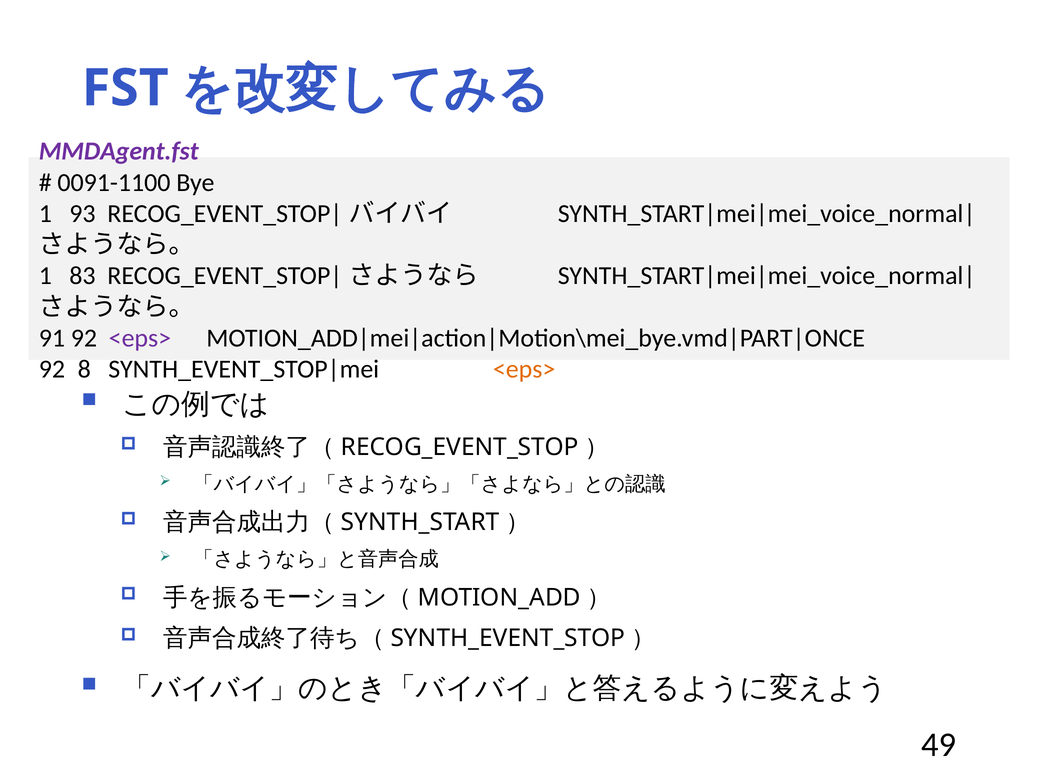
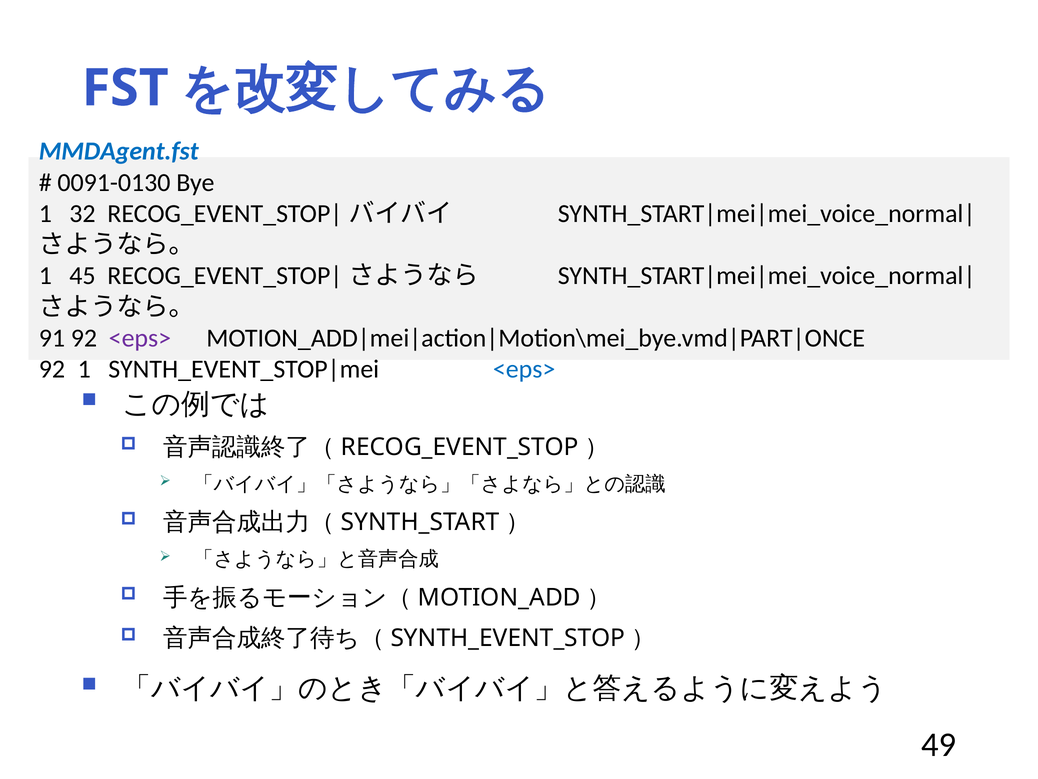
MMDAgent.fst colour: purple -> blue
0091-1100: 0091-1100 -> 0091-0130
93: 93 -> 32
83: 83 -> 45
92 8: 8 -> 1
<eps> at (524, 369) colour: orange -> blue
